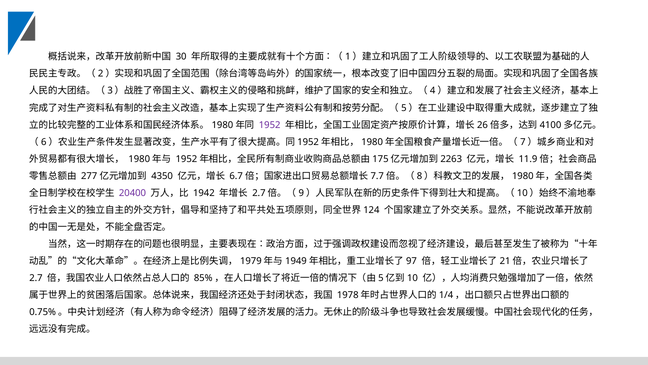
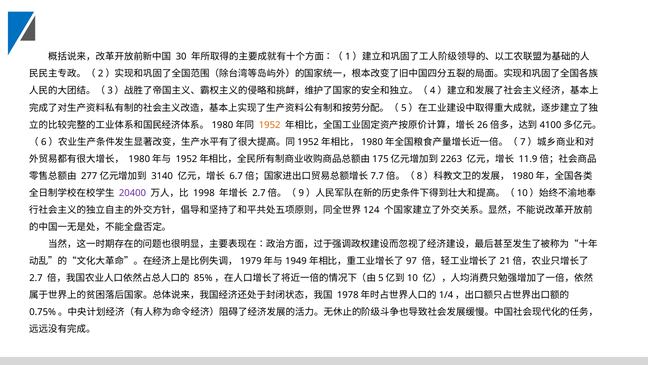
1952 colour: purple -> orange
4350: 4350 -> 3140
1942: 1942 -> 1998
